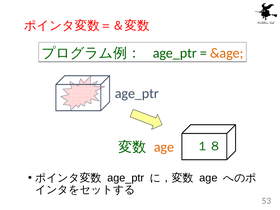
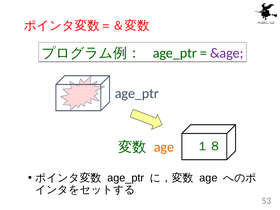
&age colour: orange -> purple
